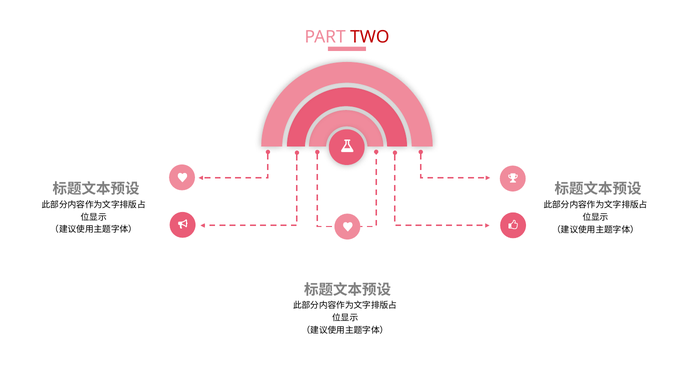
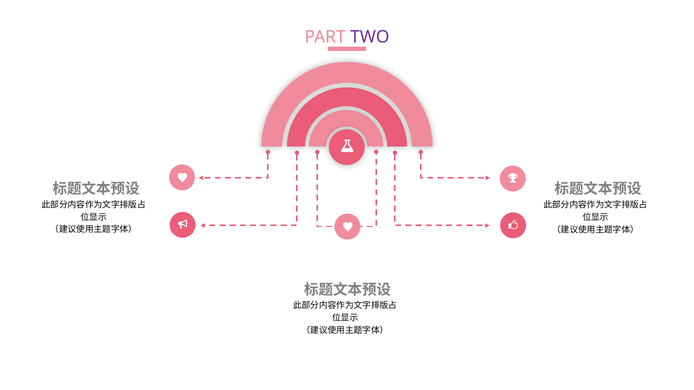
TWO colour: red -> purple
